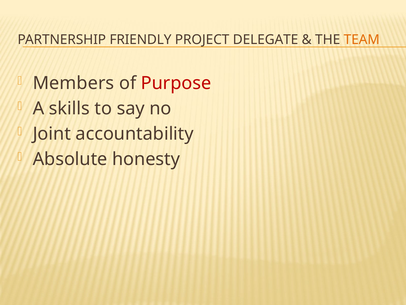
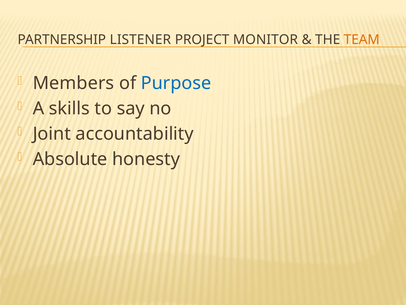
FRIENDLY: FRIENDLY -> LISTENER
DELEGATE: DELEGATE -> MONITOR
Purpose colour: red -> blue
